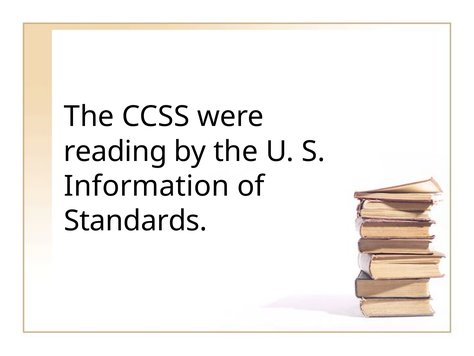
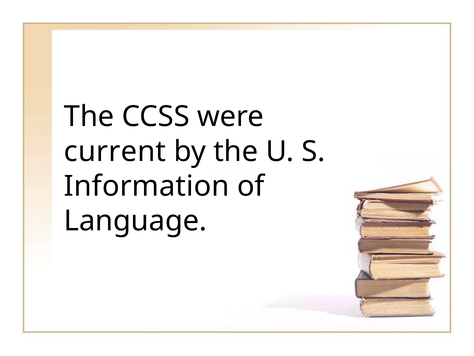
reading: reading -> current
Standards: Standards -> Language
